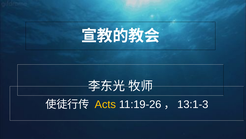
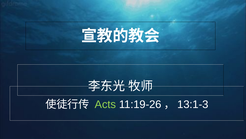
Acts colour: yellow -> light green
